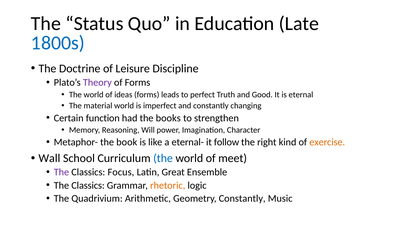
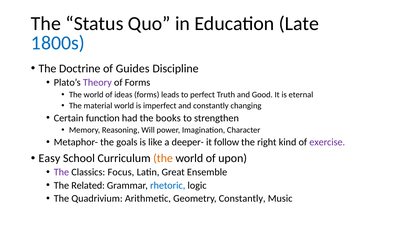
Leisure: Leisure -> Guides
book: book -> goals
eternal-: eternal- -> deeper-
exercise colour: orange -> purple
Wall: Wall -> Easy
the at (163, 159) colour: blue -> orange
meet: meet -> upon
Classics at (88, 186): Classics -> Related
rhetoric colour: orange -> blue
